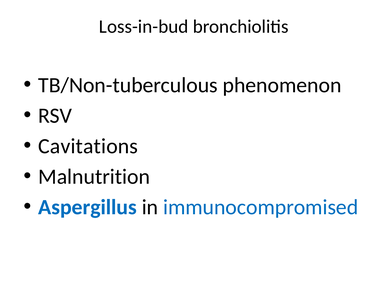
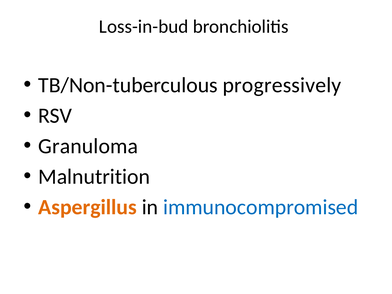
phenomenon: phenomenon -> progressively
Cavitations: Cavitations -> Granuloma
Aspergillus colour: blue -> orange
